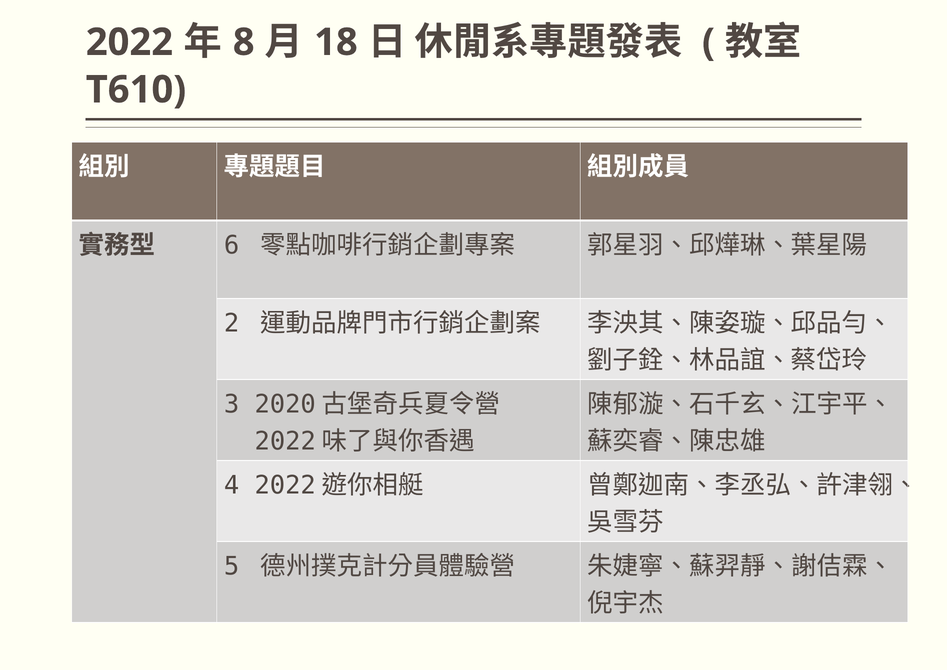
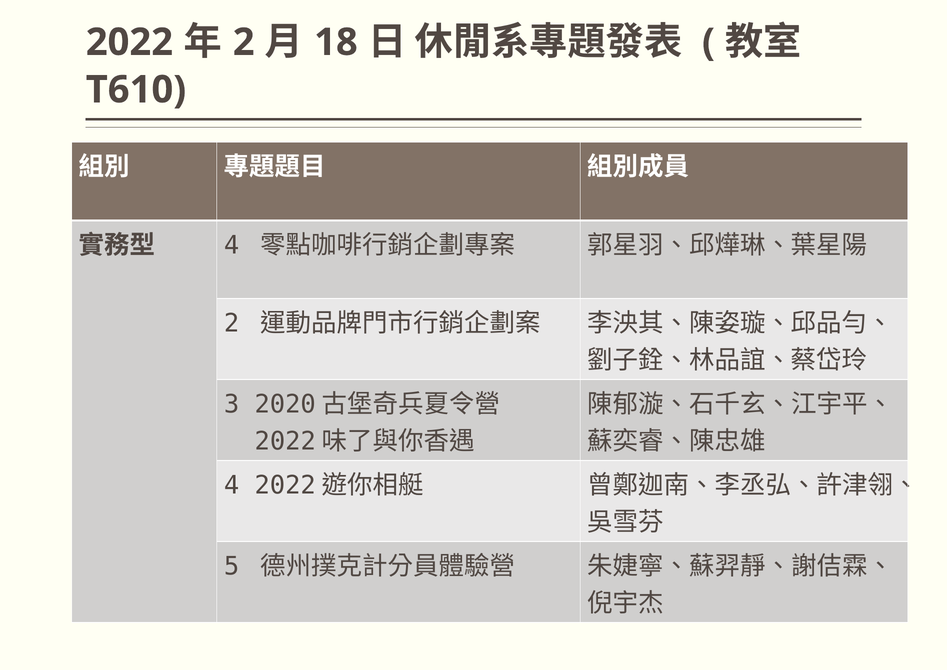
8 at (244, 42): 8 -> 2
6 at (232, 245): 6 -> 4
